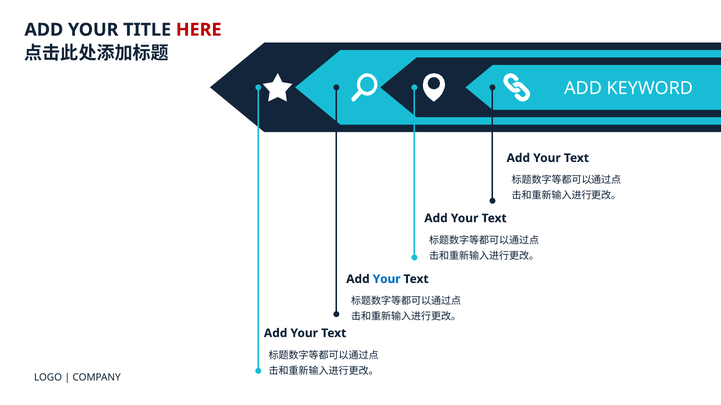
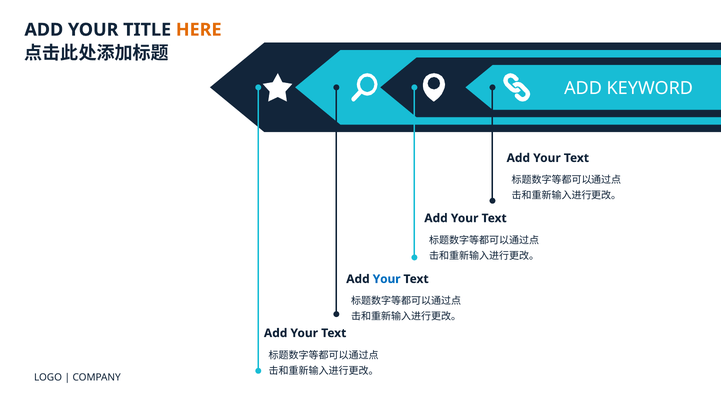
HERE colour: red -> orange
